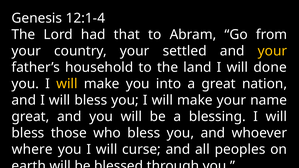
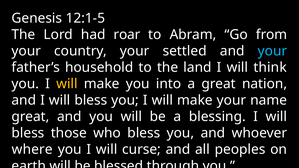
12:1-4: 12:1-4 -> 12:1-5
that: that -> roar
your at (272, 51) colour: yellow -> light blue
done: done -> think
